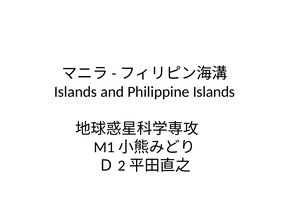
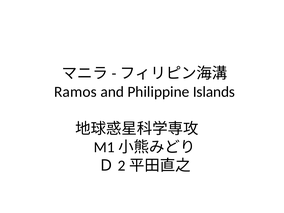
Islands at (76, 92): Islands -> Ramos
